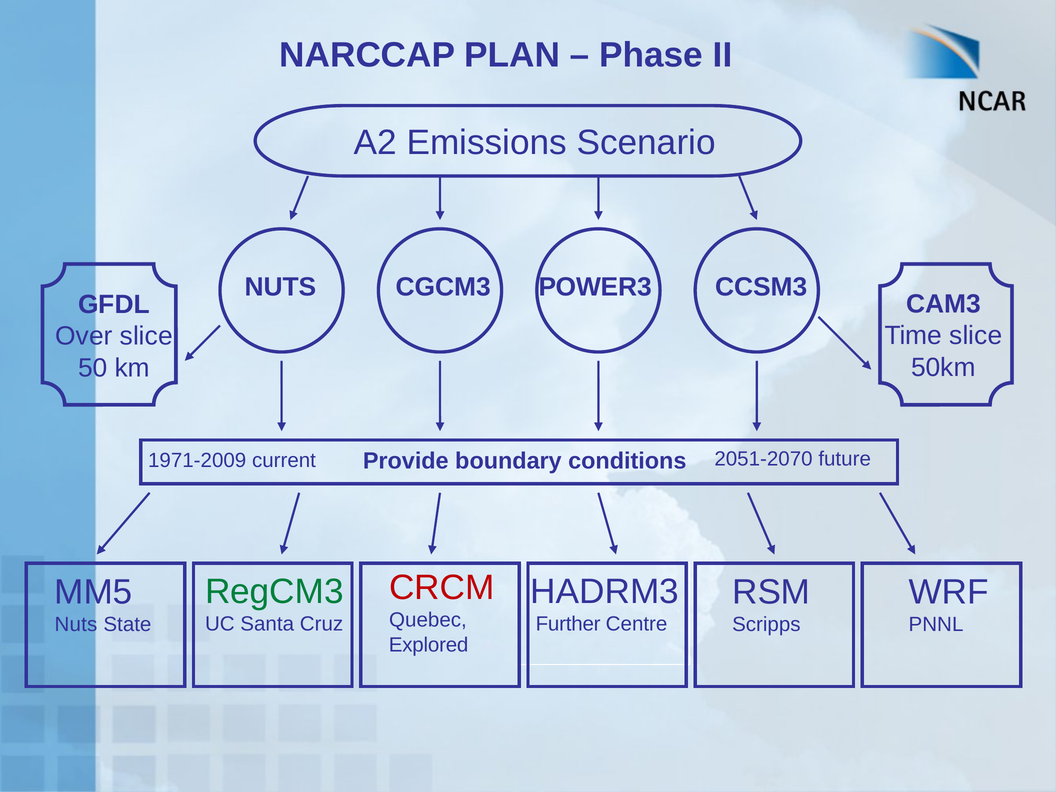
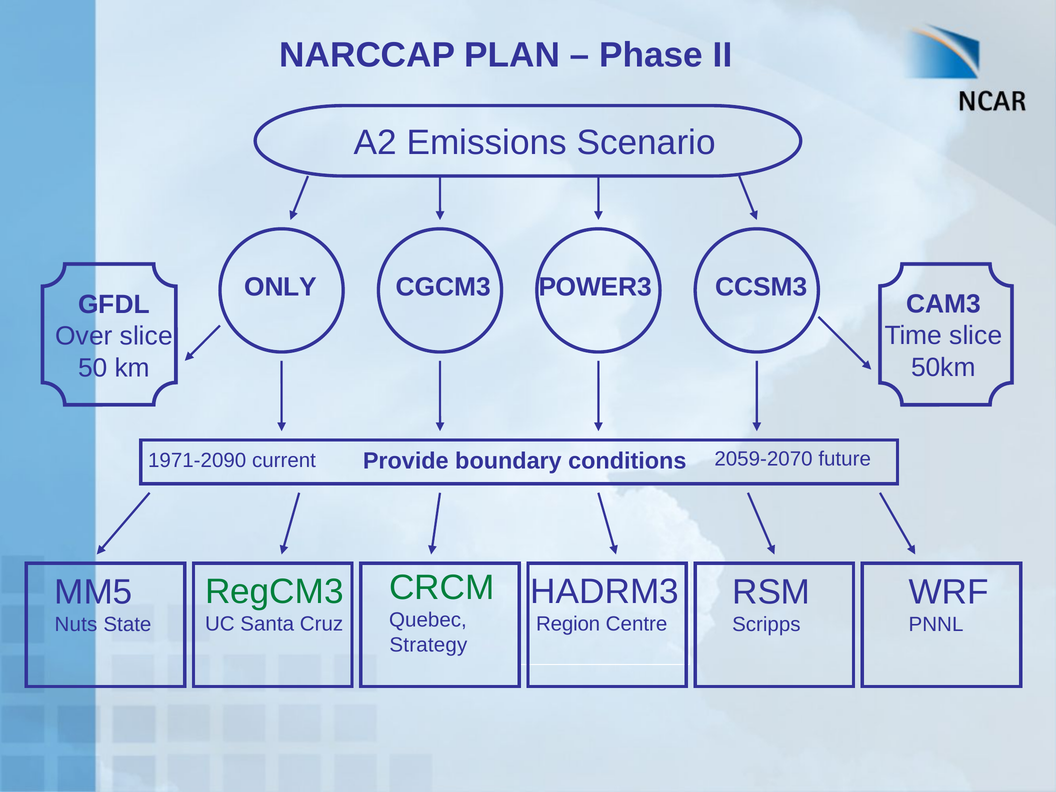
NUTS at (280, 287): NUTS -> ONLY
1971-2009: 1971-2009 -> 1971-2090
2051-2070: 2051-2070 -> 2059-2070
CRCM colour: red -> green
Further: Further -> Region
Explored: Explored -> Strategy
